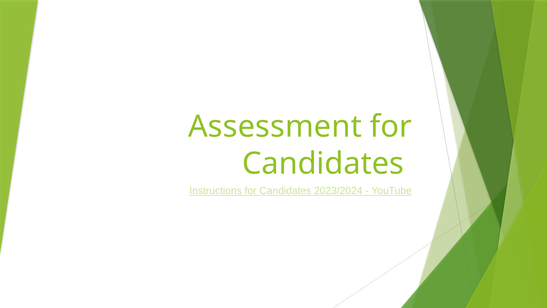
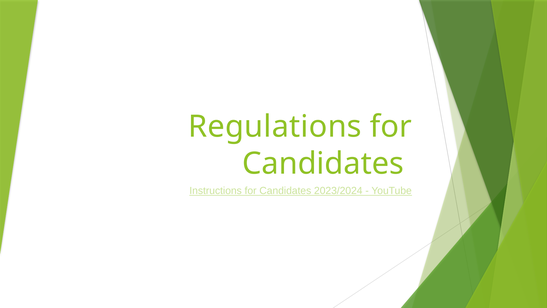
Assessment: Assessment -> Regulations
